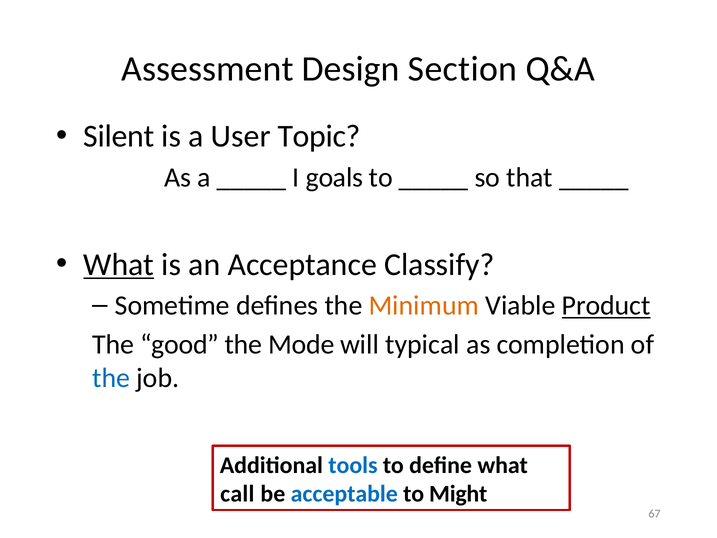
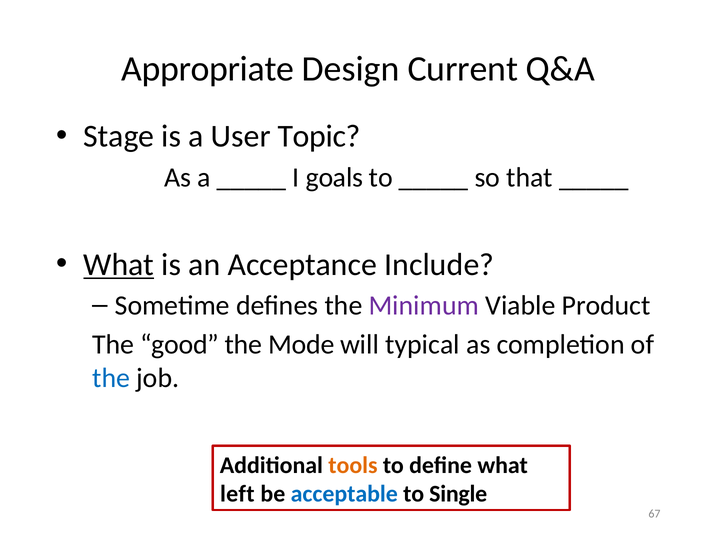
Assessment: Assessment -> Appropriate
Section: Section -> Current
Silent: Silent -> Stage
Classify: Classify -> Include
Minimum colour: orange -> purple
Product underline: present -> none
tools colour: blue -> orange
call: call -> left
Might: Might -> Single
